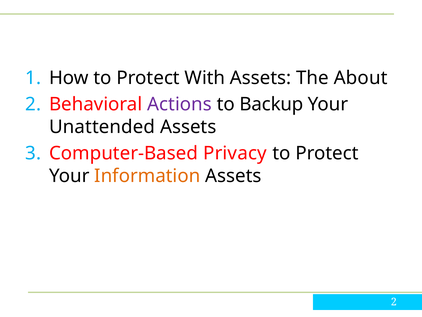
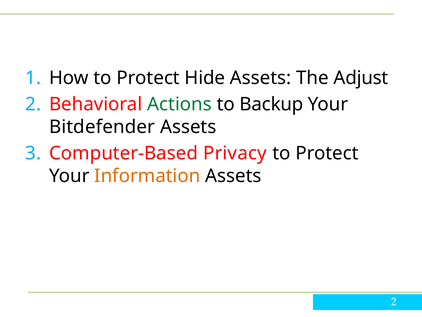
With: With -> Hide
About: About -> Adjust
Actions colour: purple -> green
Unattended: Unattended -> Bitdefender
